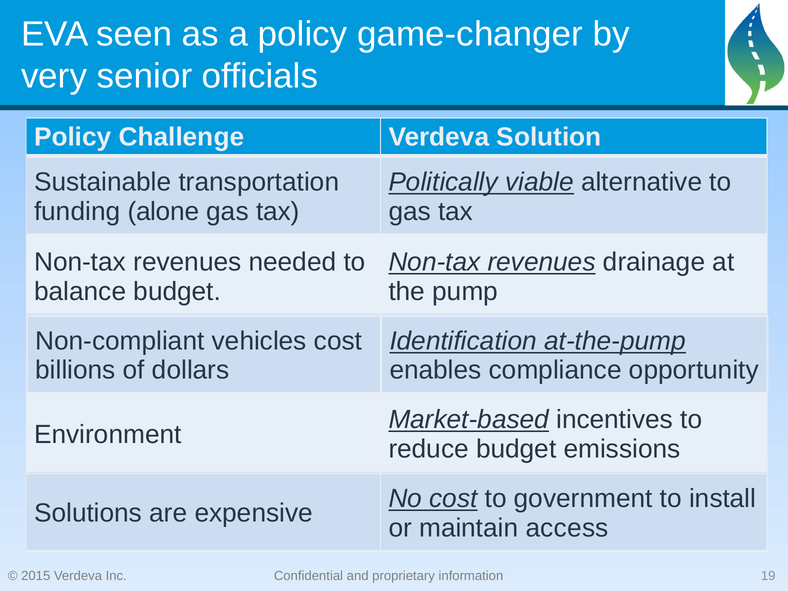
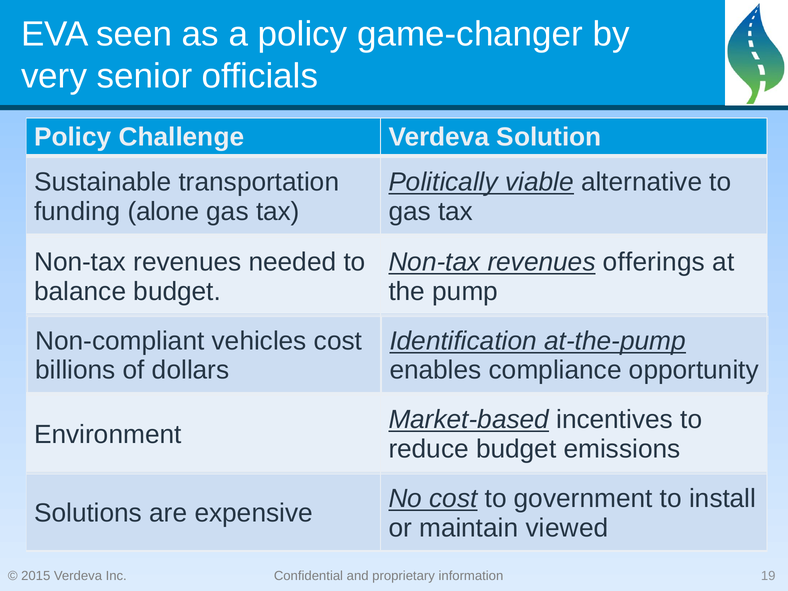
drainage: drainage -> offerings
access: access -> viewed
